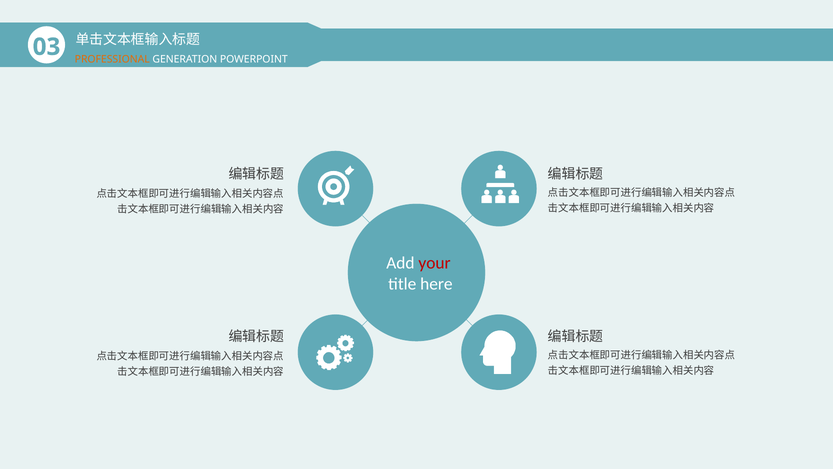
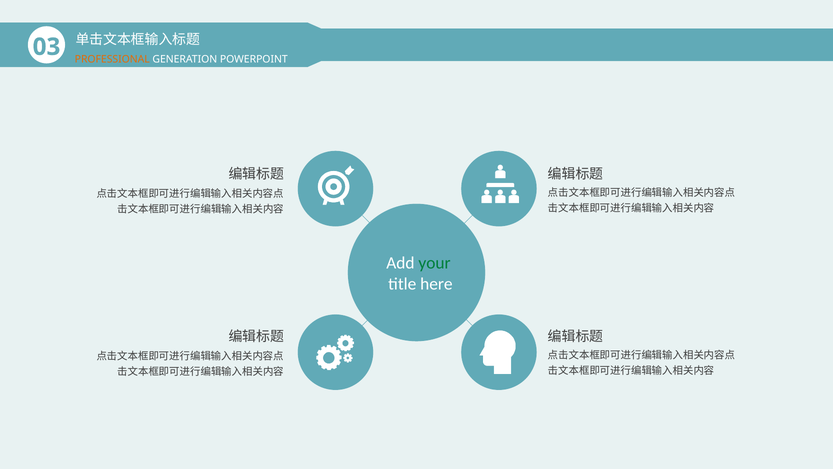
your colour: red -> green
